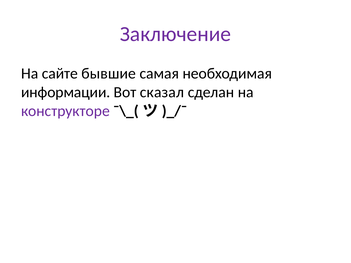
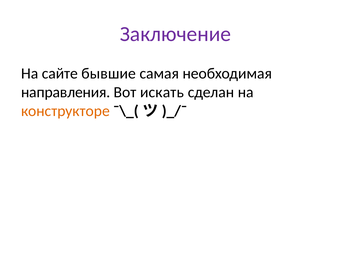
информации: информации -> направления
сказал: сказал -> искать
конструкторе colour: purple -> orange
